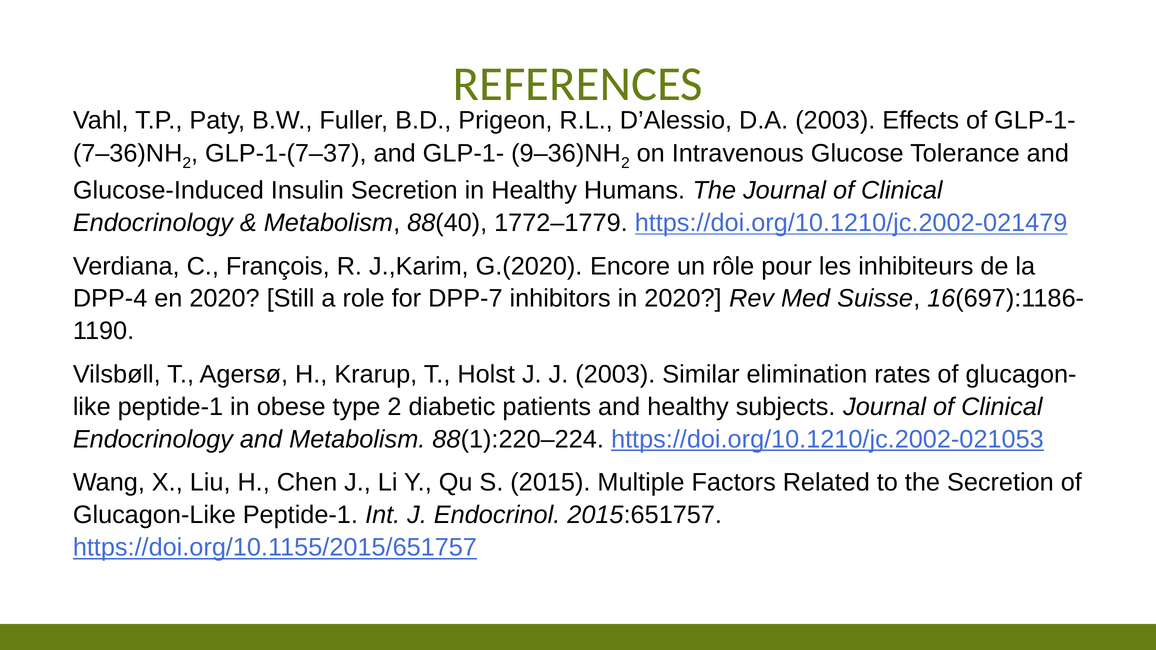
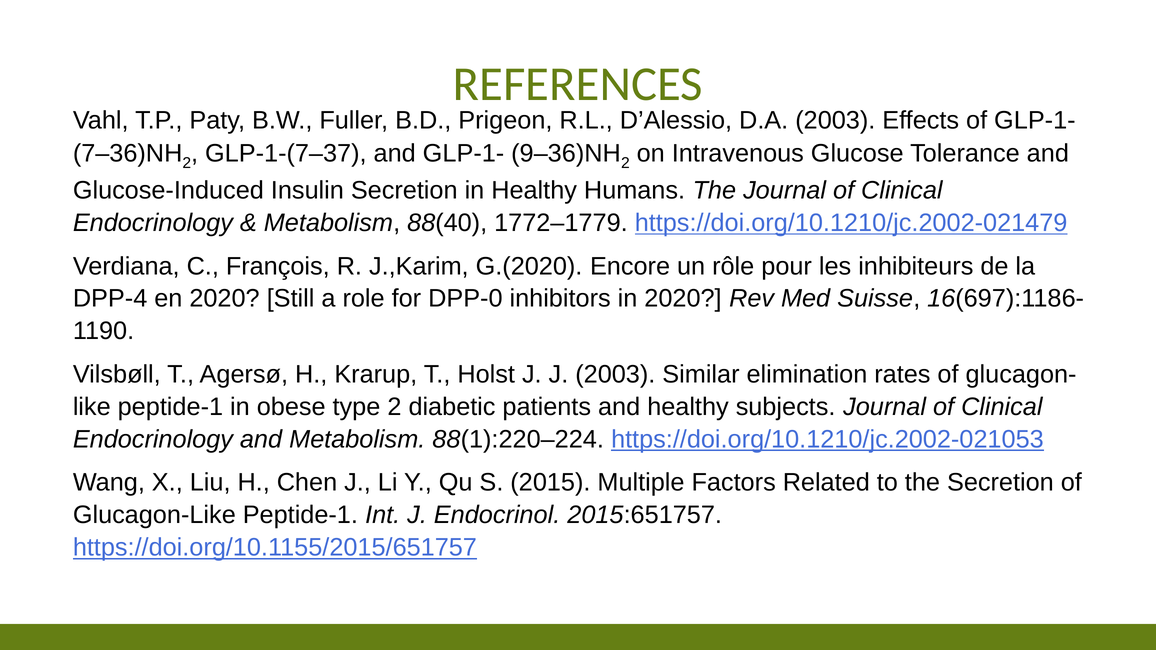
DPP-7: DPP-7 -> DPP-0
